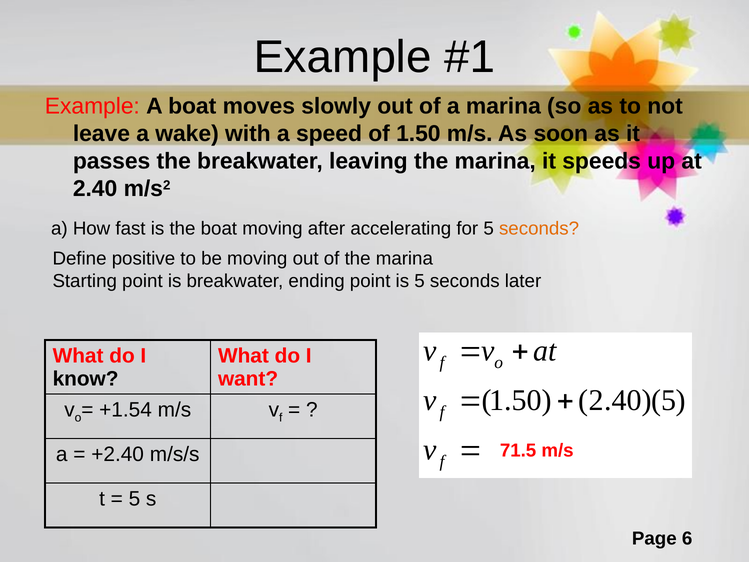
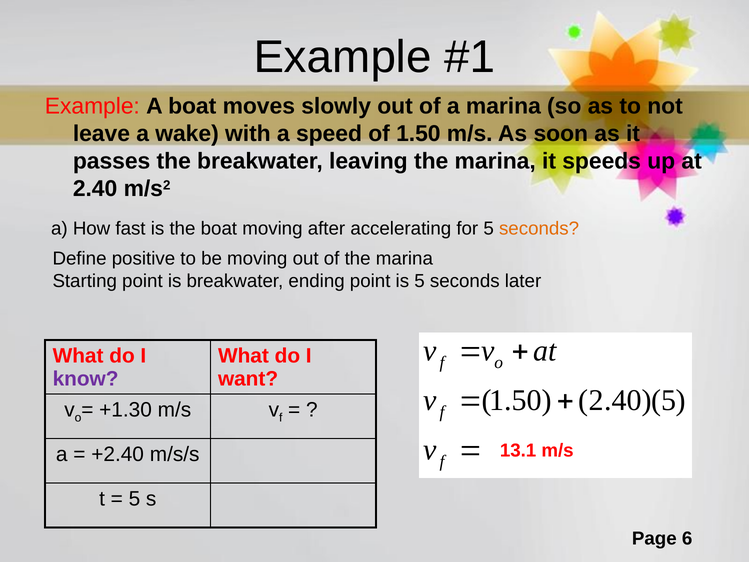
know colour: black -> purple
+1.54: +1.54 -> +1.30
71.5: 71.5 -> 13.1
